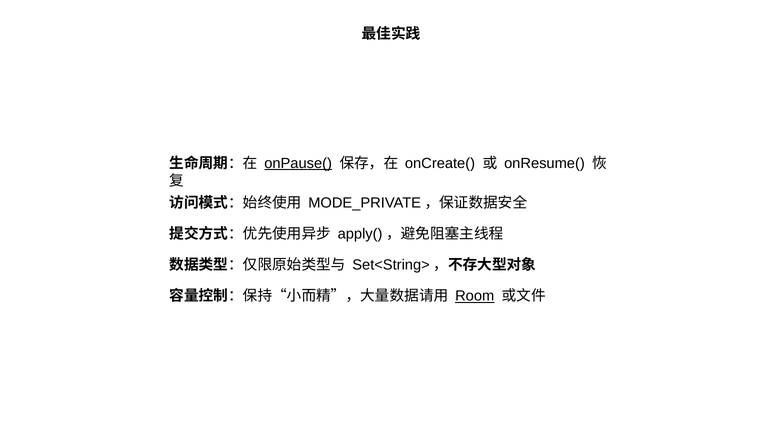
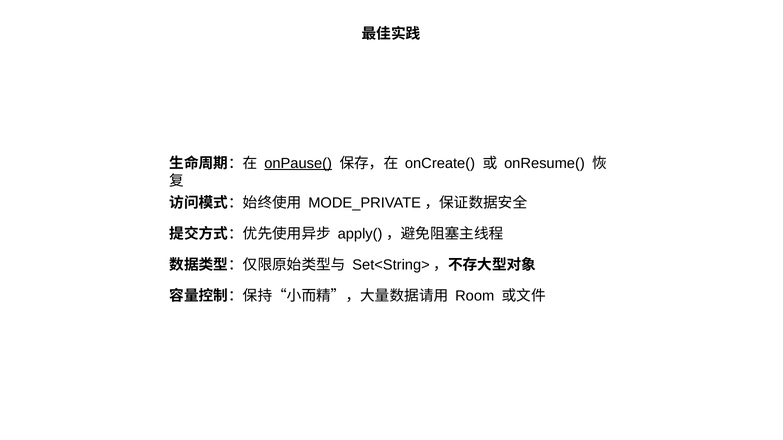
Room underline: present -> none
